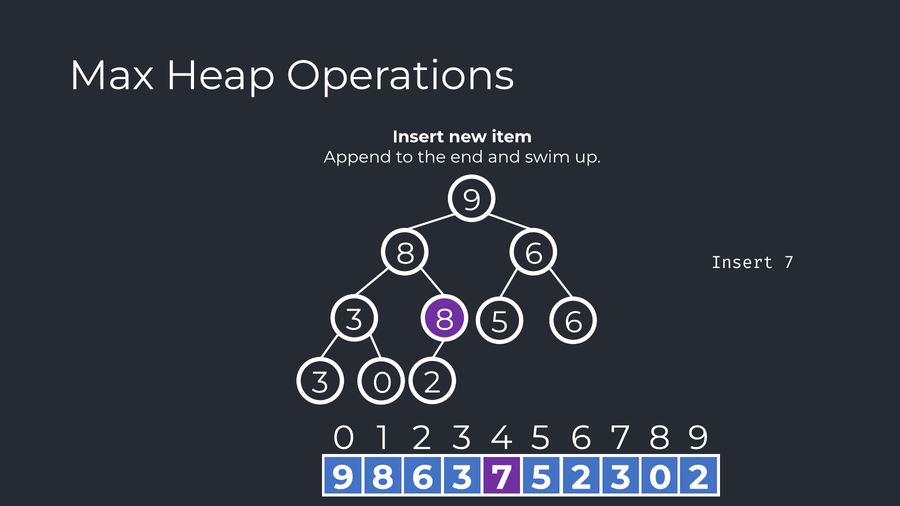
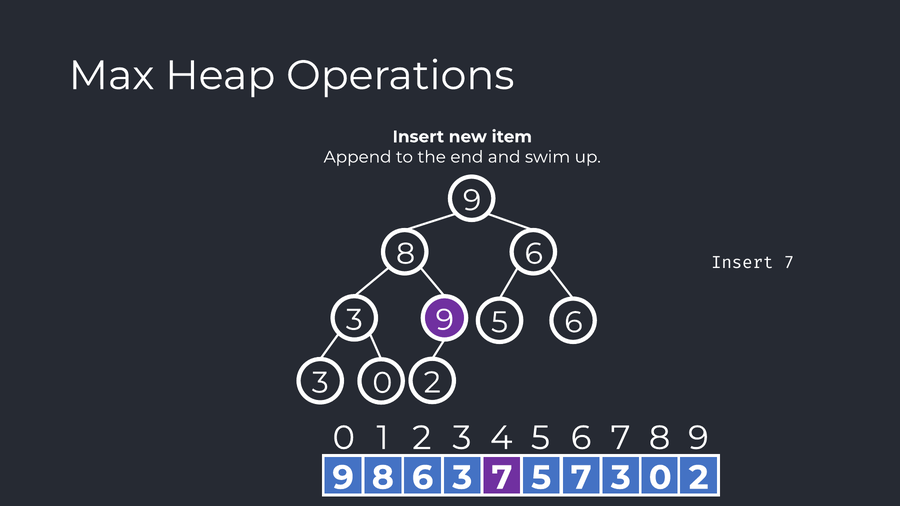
3 8: 8 -> 9
5 2: 2 -> 7
